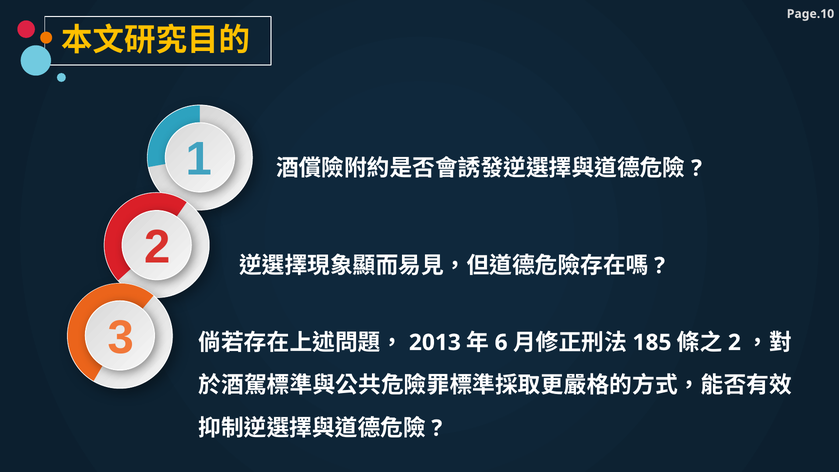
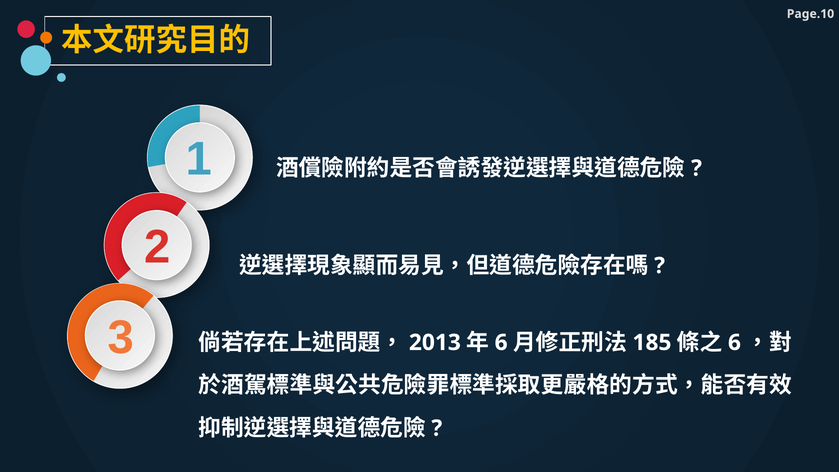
2 at (734, 343): 2 -> 6
